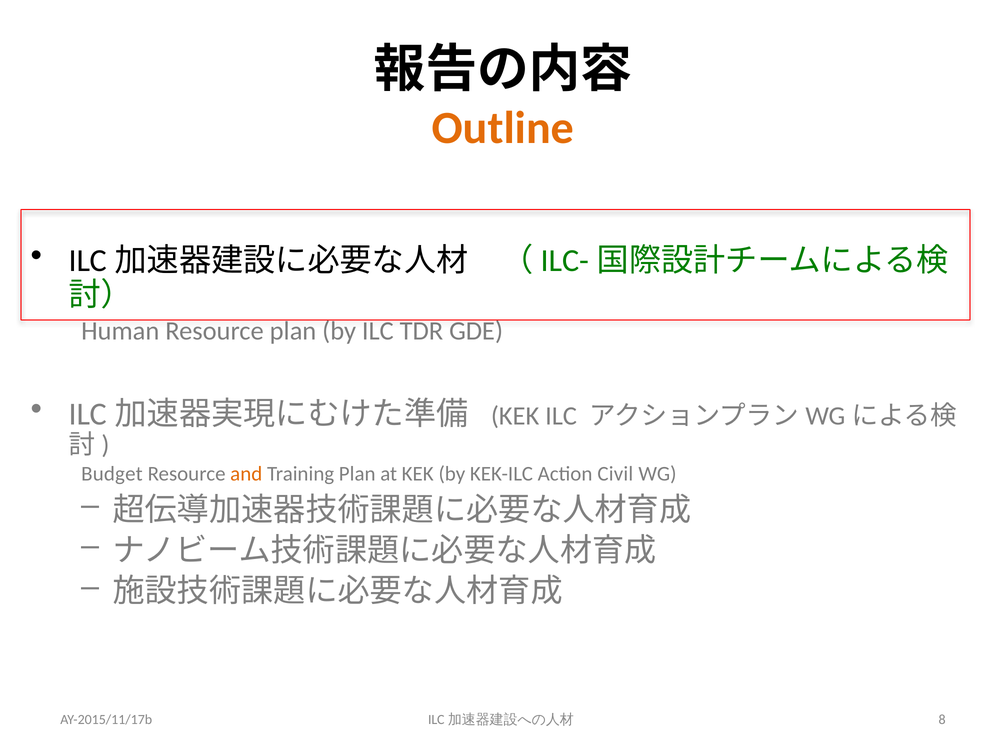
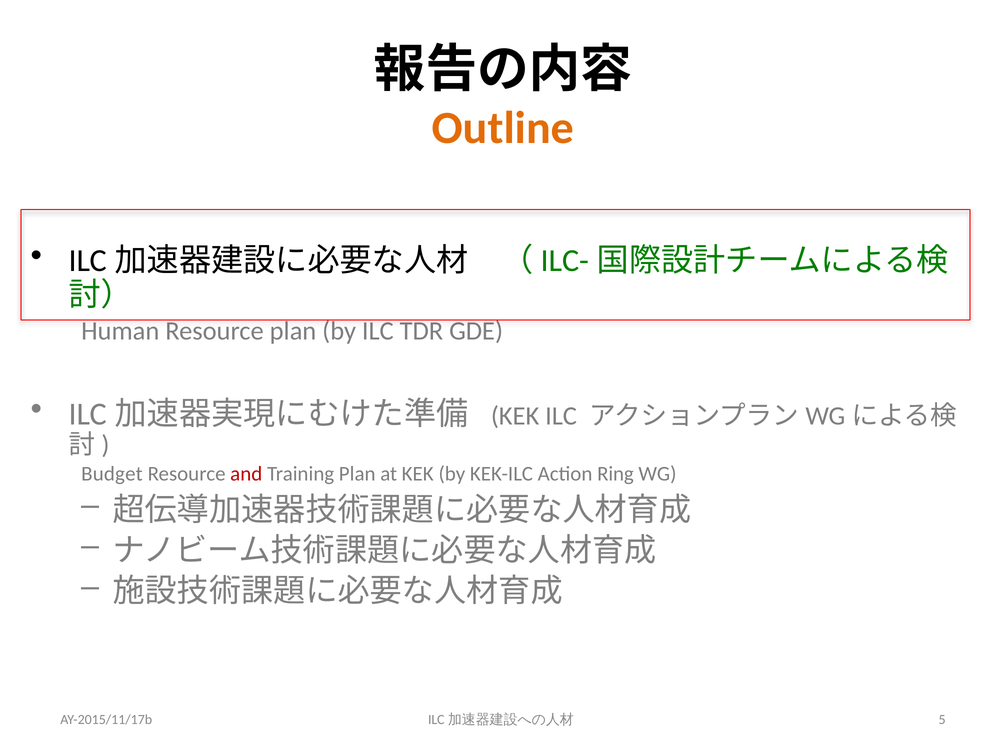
and colour: orange -> red
Civil: Civil -> Ring
8: 8 -> 5
